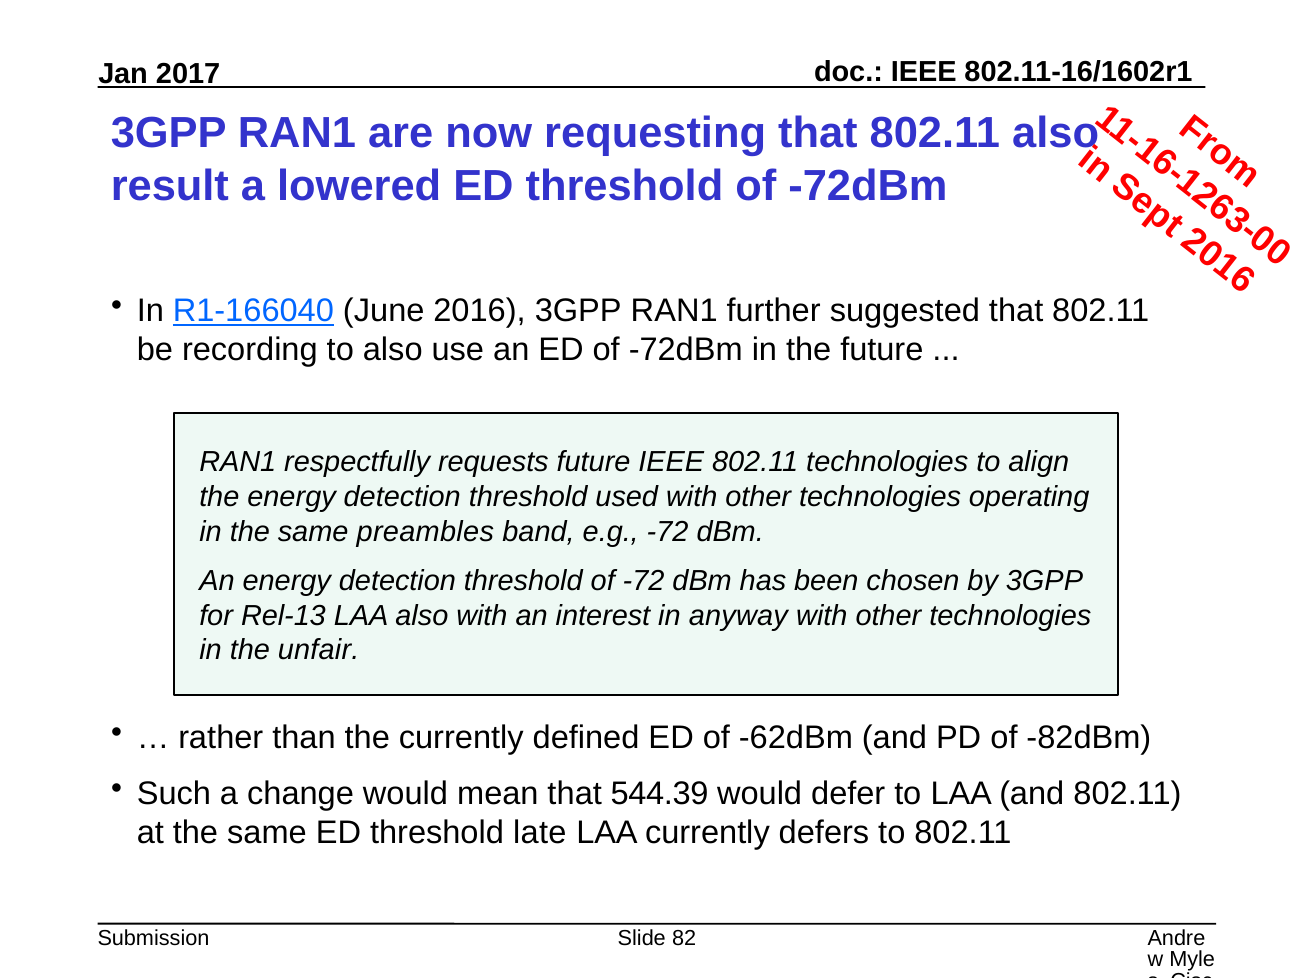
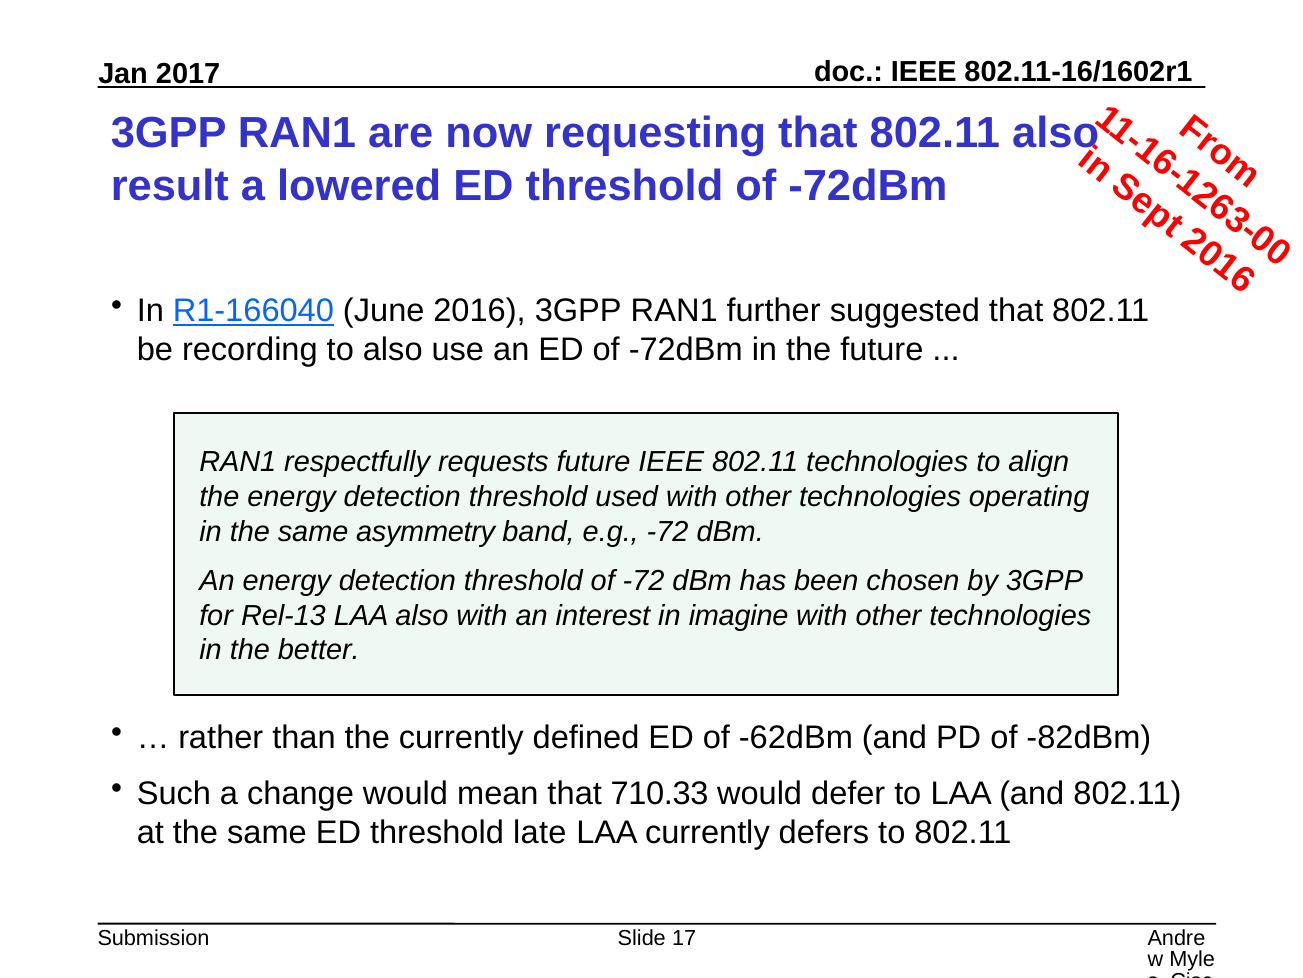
preambles: preambles -> asymmetry
anyway: anyway -> imagine
unfair: unfair -> better
544.39: 544.39 -> 710.33
82: 82 -> 17
